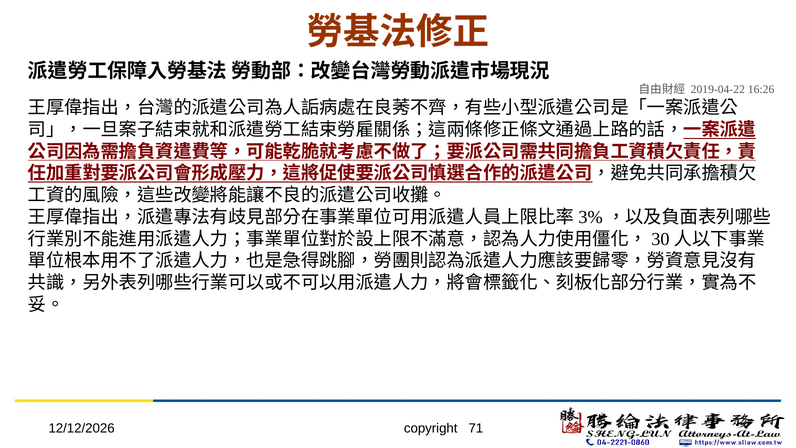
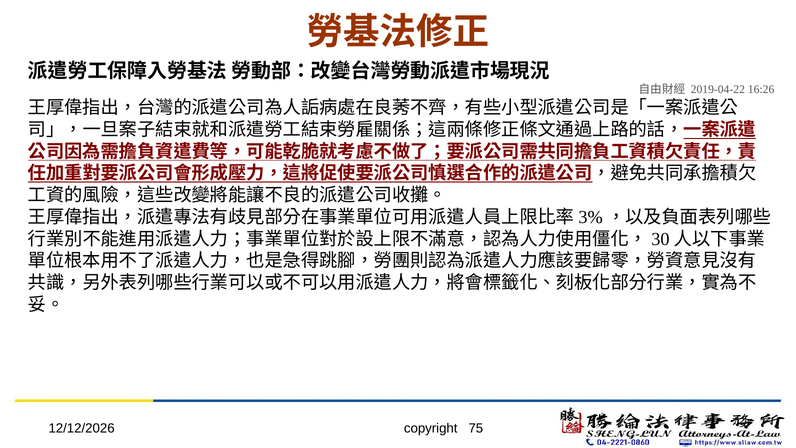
71: 71 -> 75
